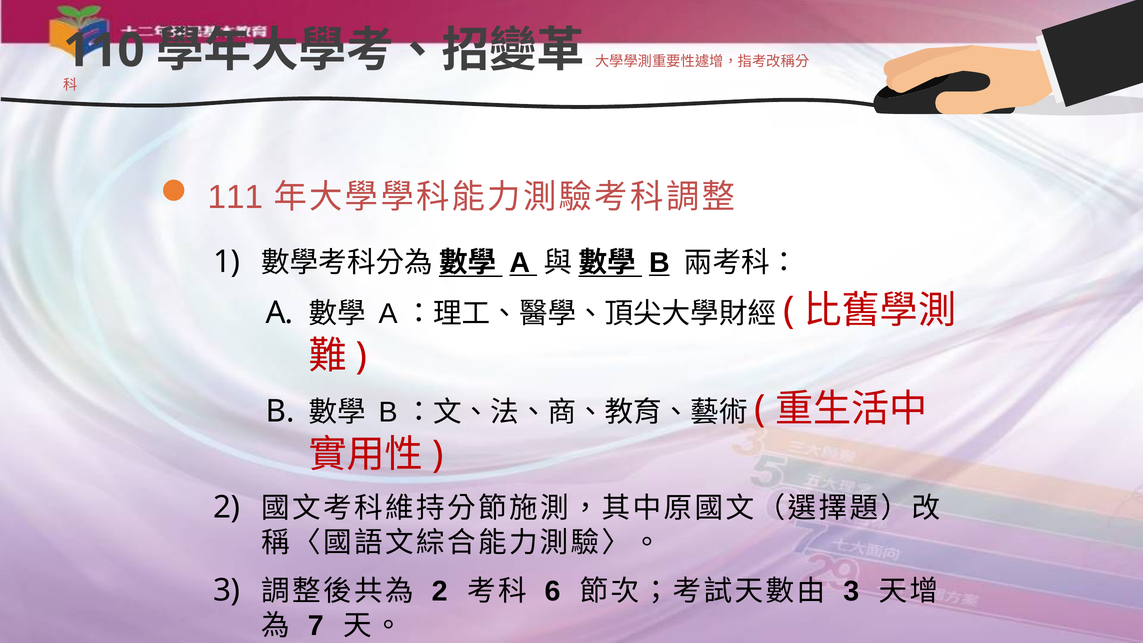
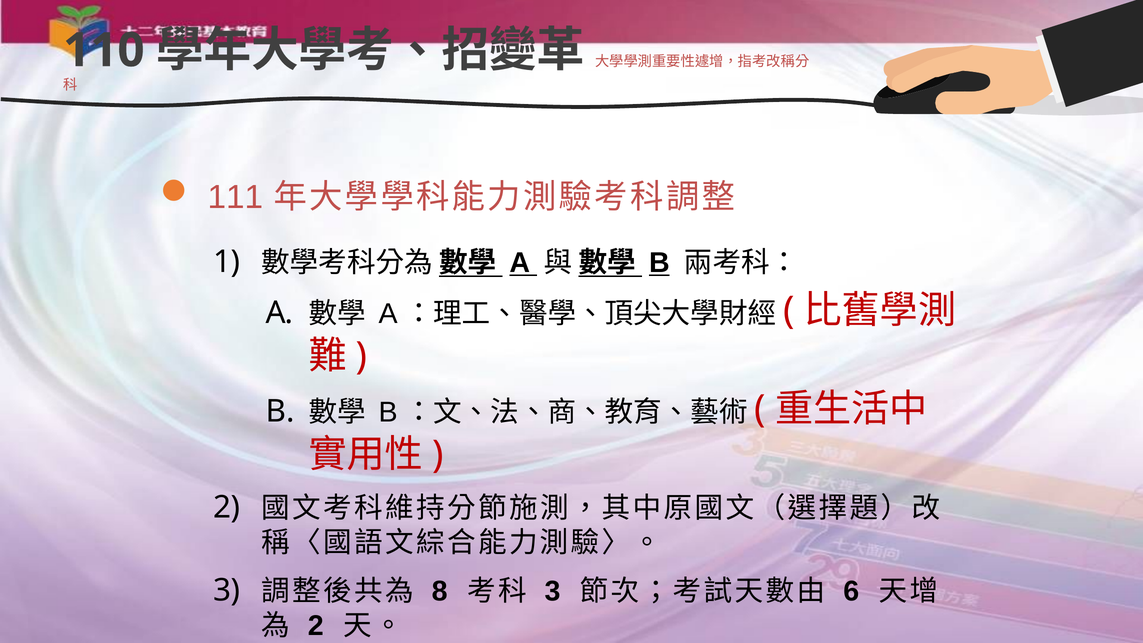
2 at (440, 591): 2 -> 8
6 at (553, 591): 6 -> 3
3 at (851, 591): 3 -> 6
7 at (316, 626): 7 -> 2
